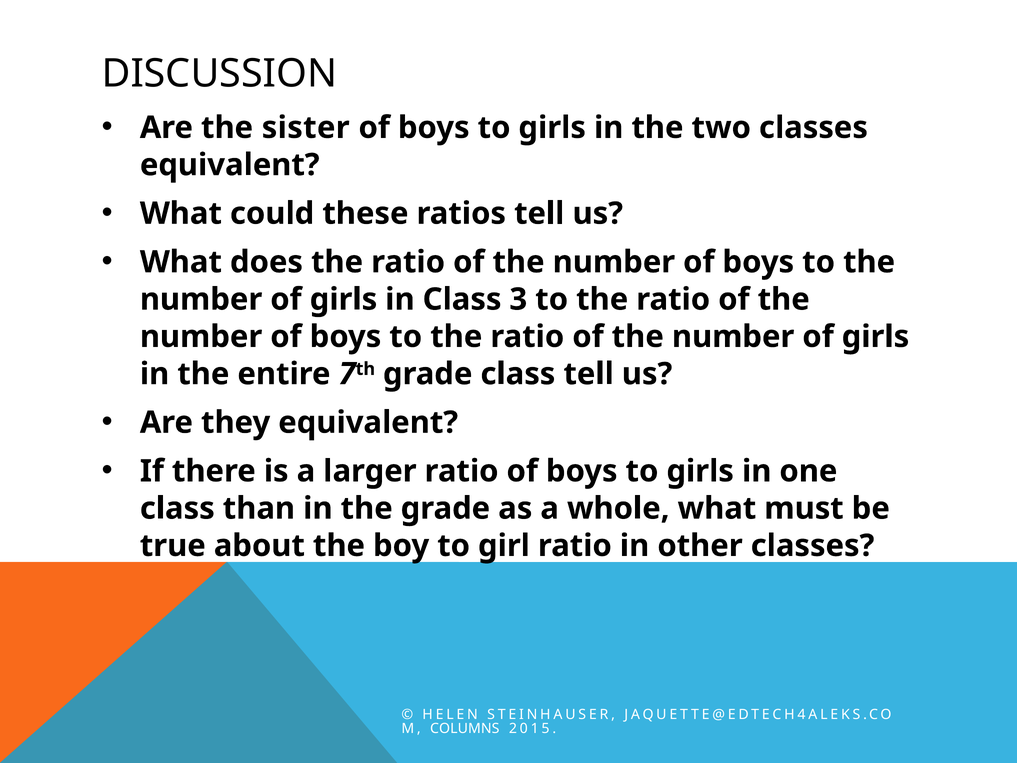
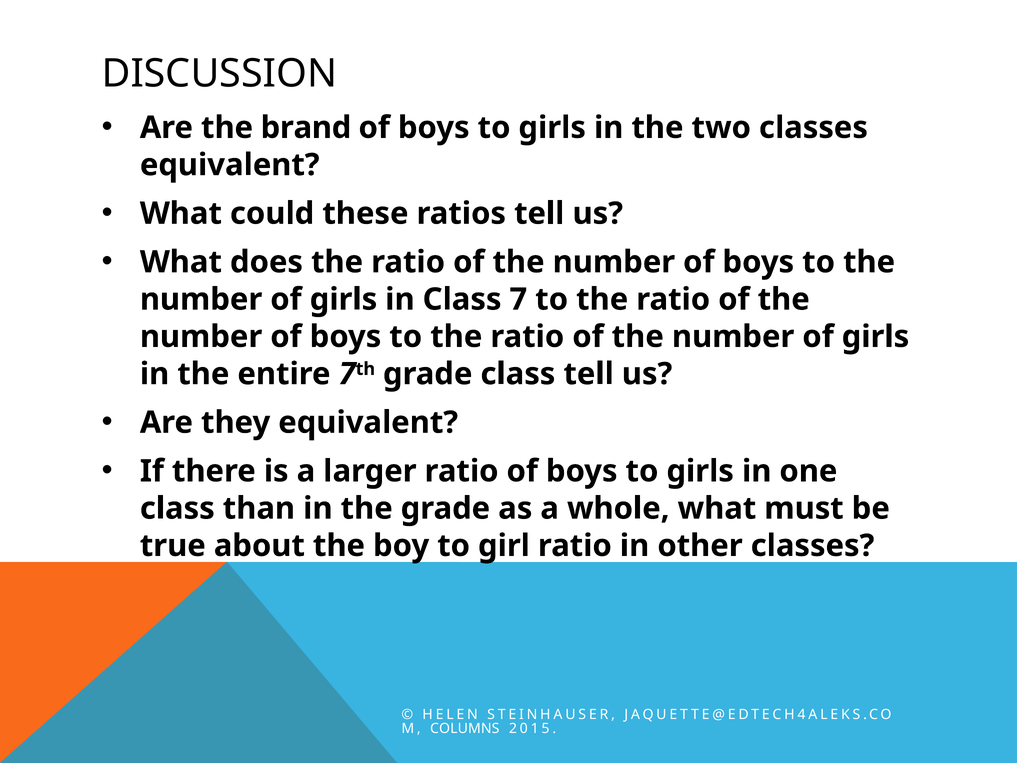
sister: sister -> brand
Class 3: 3 -> 7
